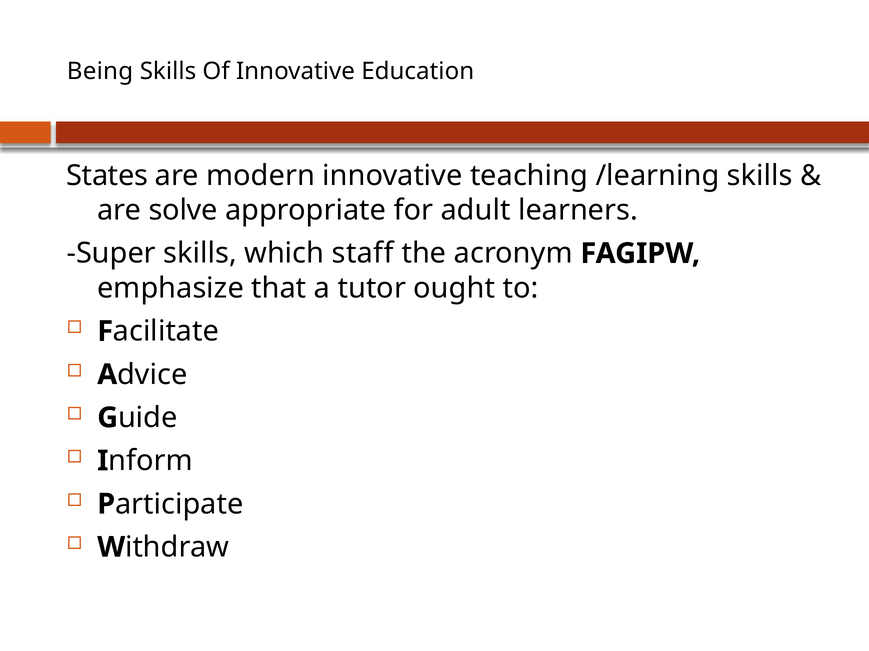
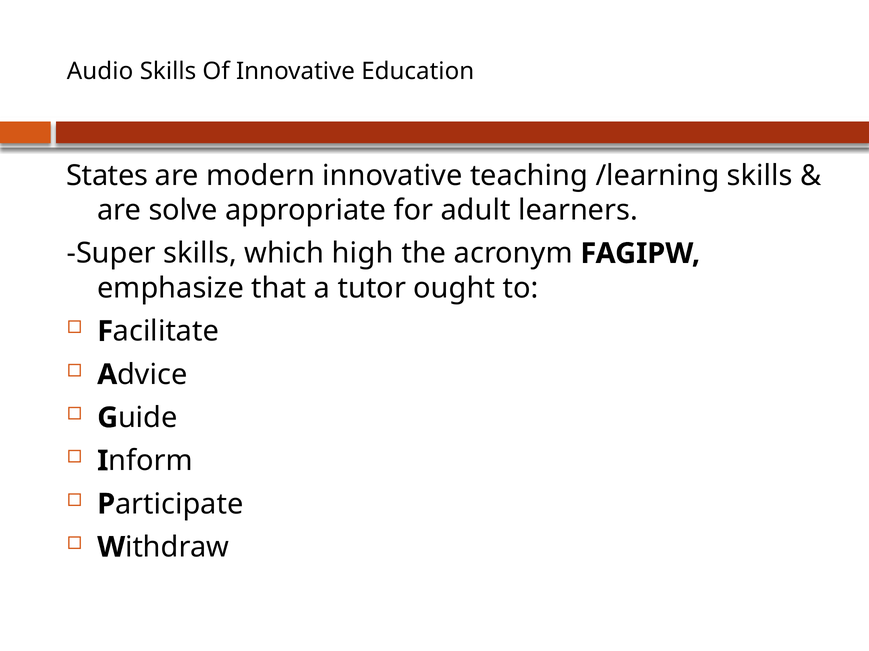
Being: Being -> Audio
staff: staff -> high
